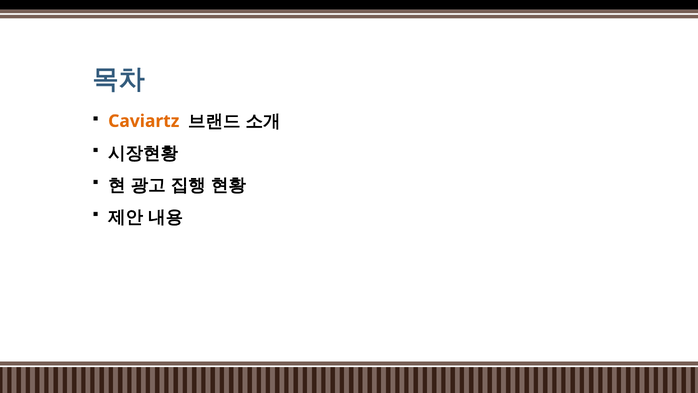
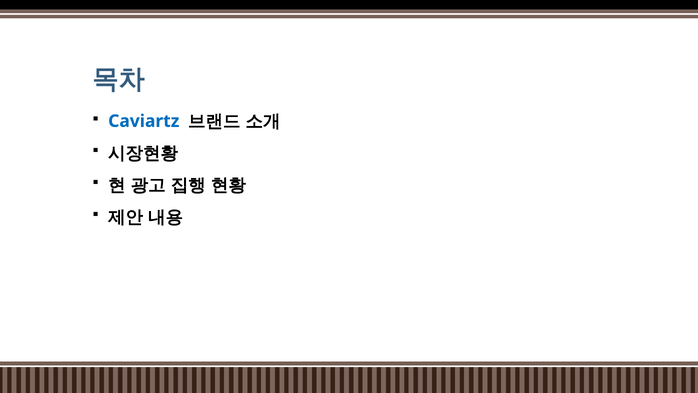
Caviartz colour: orange -> blue
